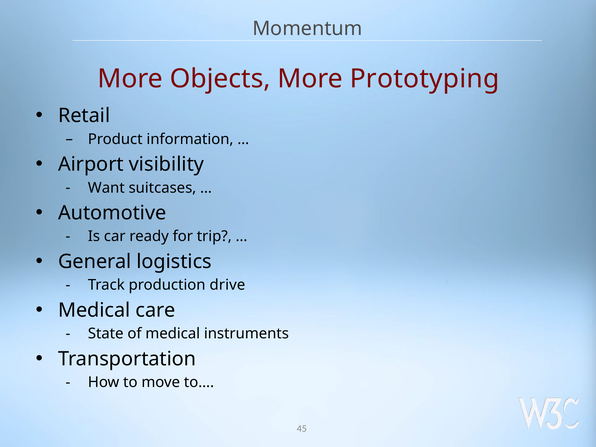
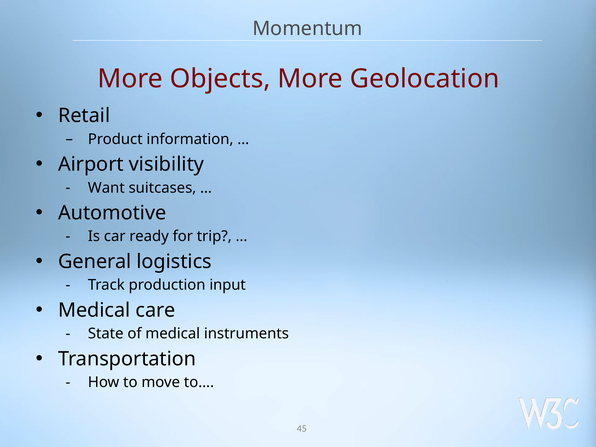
Prototyping: Prototyping -> Geolocation
drive: drive -> input
